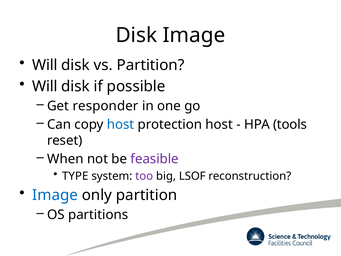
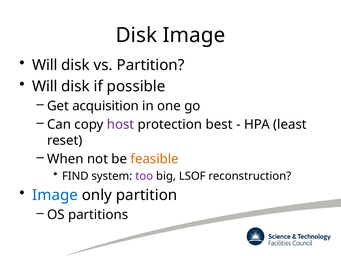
responder: responder -> acquisition
host at (121, 124) colour: blue -> purple
protection host: host -> best
tools: tools -> least
feasible colour: purple -> orange
TYPE: TYPE -> FIND
